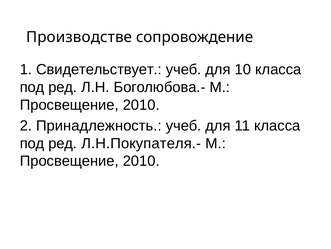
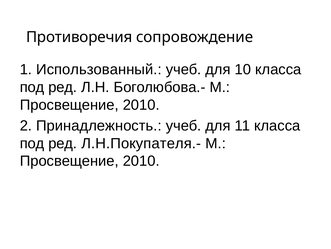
Производстве: Производстве -> Противоречия
Свидетельствует: Свидетельствует -> Использованный
